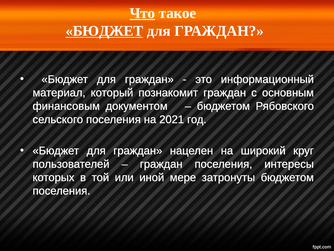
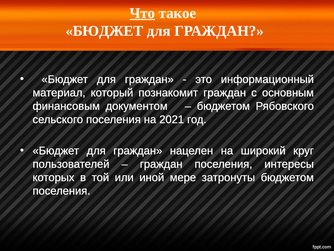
БЮДЖЕТ at (104, 31) underline: present -> none
